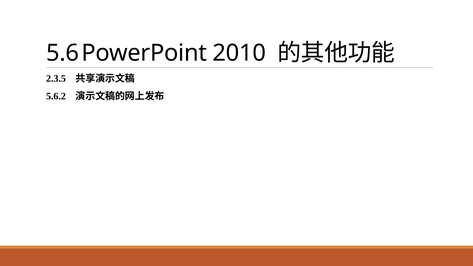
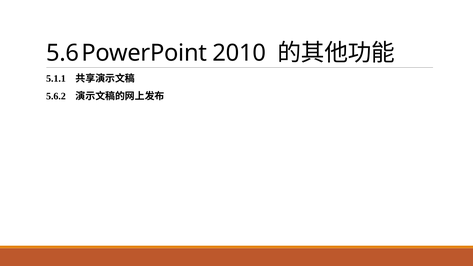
2.3.5: 2.3.5 -> 5.1.1
